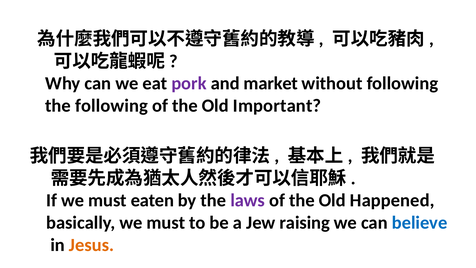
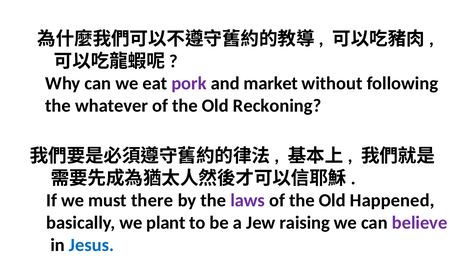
the following: following -> whatever
Important: Important -> Reckoning
eaten: eaten -> there
basically we must: must -> plant
believe colour: blue -> purple
Jesus colour: orange -> blue
